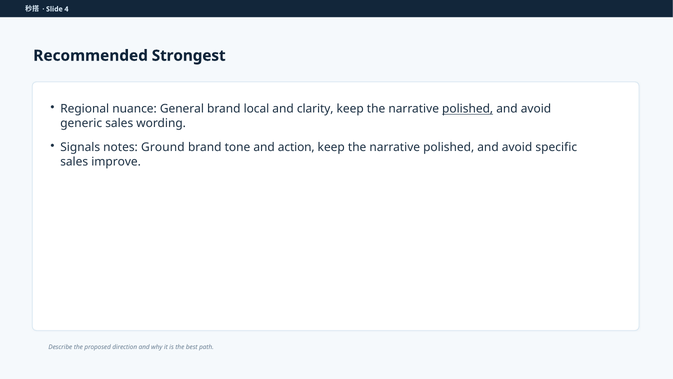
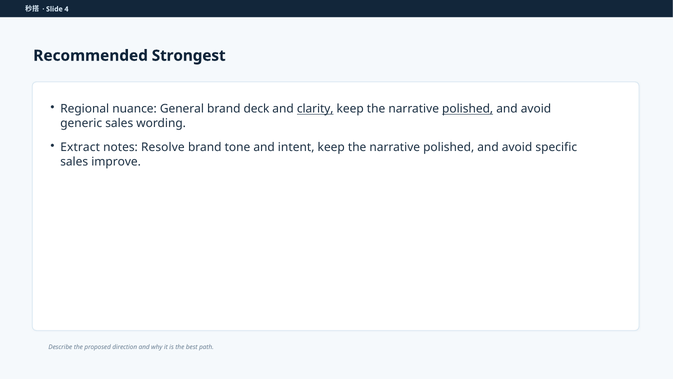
local: local -> deck
clarity underline: none -> present
Signals: Signals -> Extract
Ground: Ground -> Resolve
action: action -> intent
